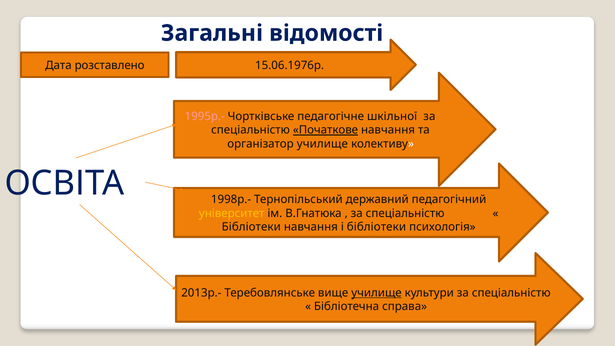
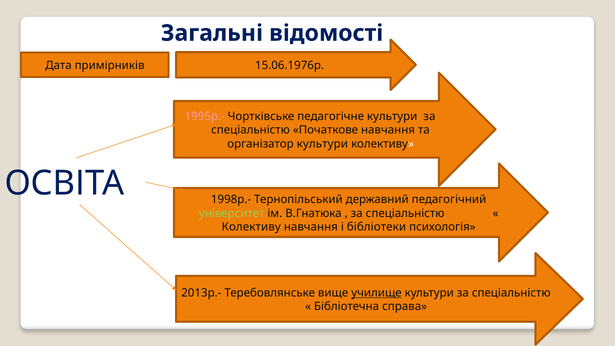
розставлено: розставлено -> примірників
педагогічне шкільної: шкільної -> культури
Початкове underline: present -> none
організатор училище: училище -> культури
університет colour: yellow -> light green
Бібліотеки at (251, 227): Бібліотеки -> Колективу
